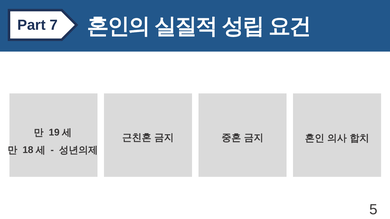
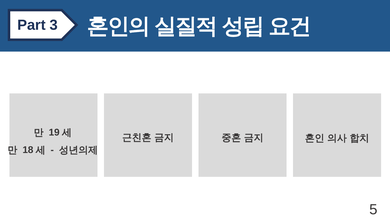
7: 7 -> 3
